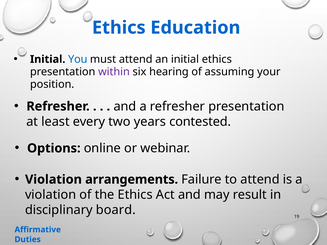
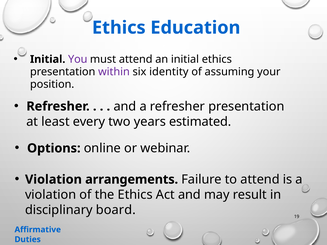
You colour: blue -> purple
hearing: hearing -> identity
contested: contested -> estimated
